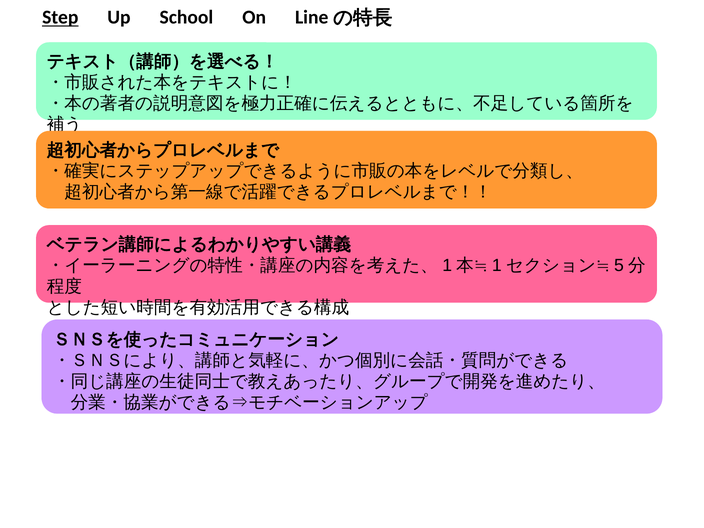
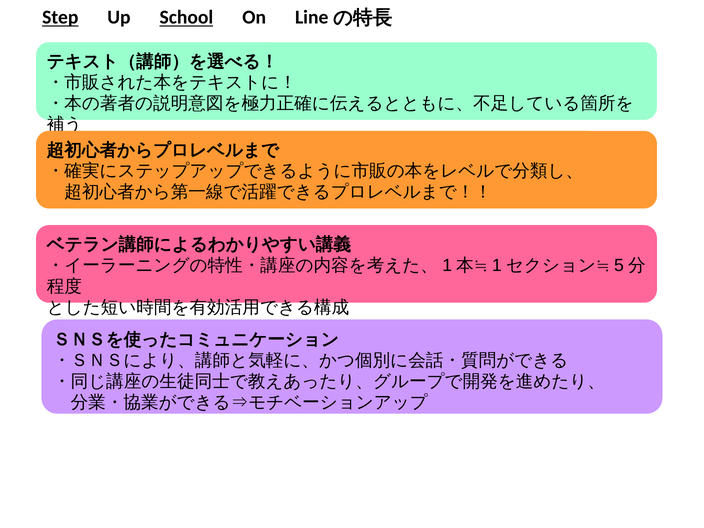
School underline: none -> present
